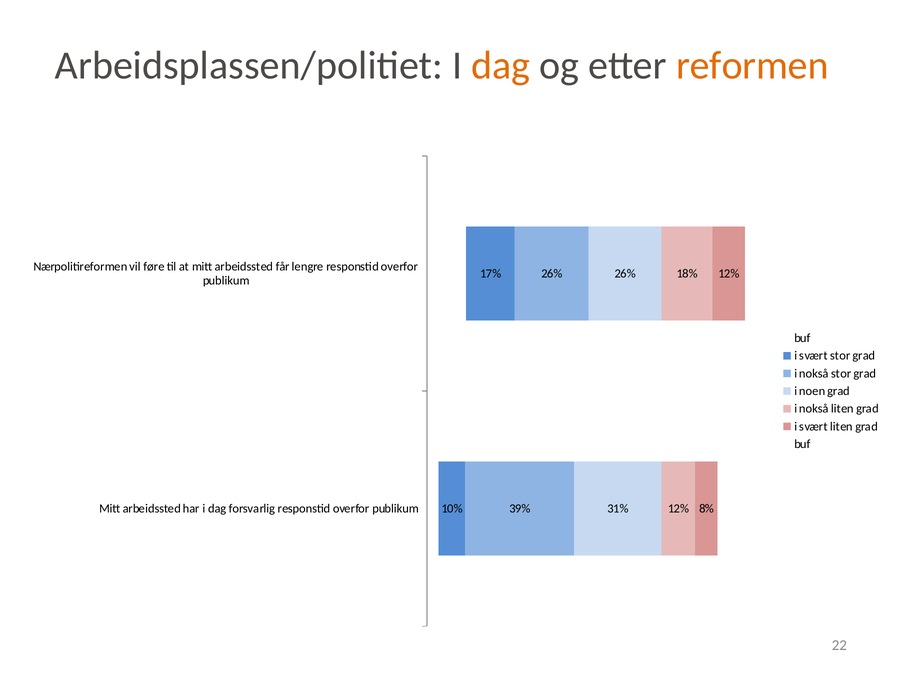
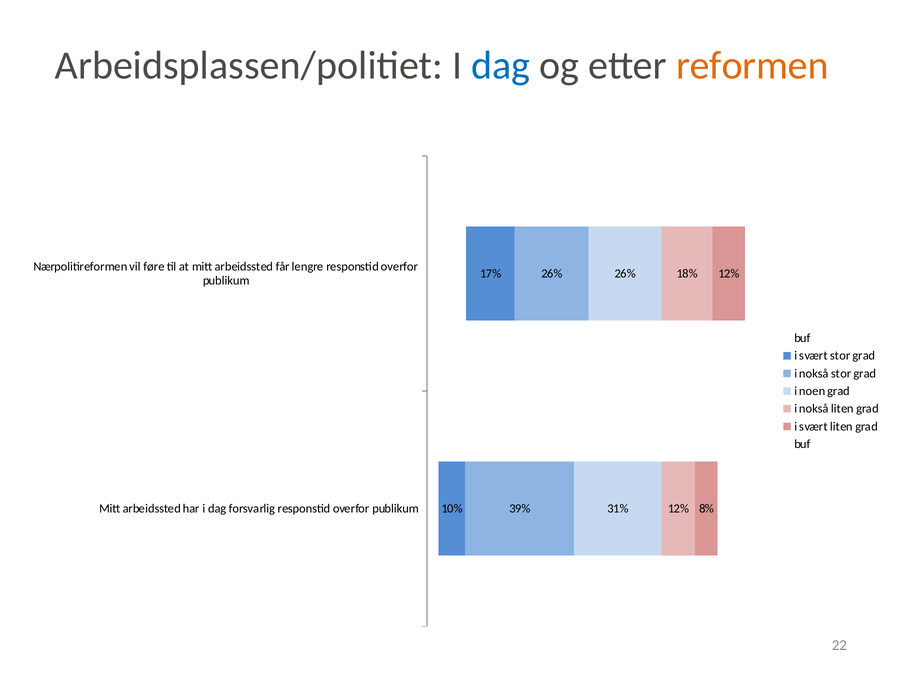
dag at (501, 66) colour: orange -> blue
